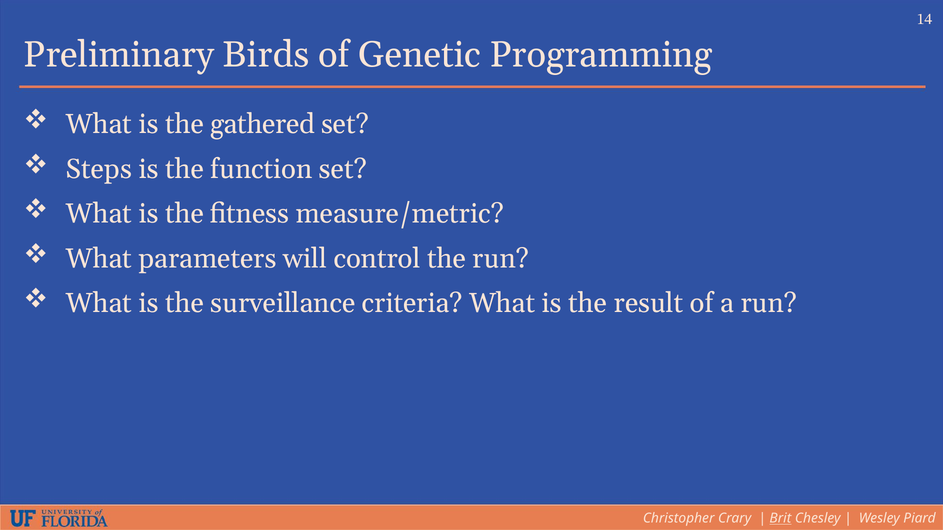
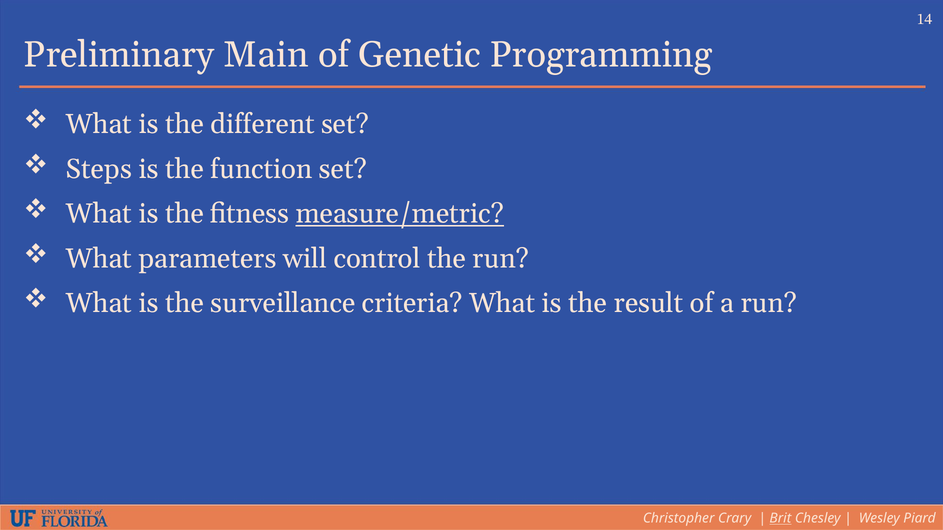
Birds: Birds -> Main
gathered: gathered -> different
measure/metric underline: none -> present
